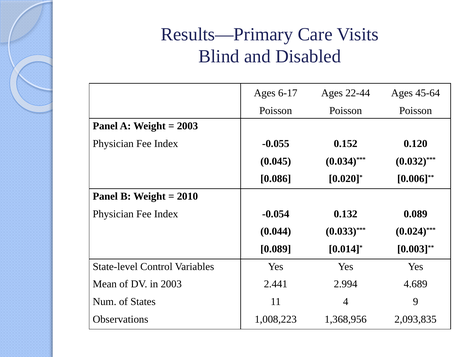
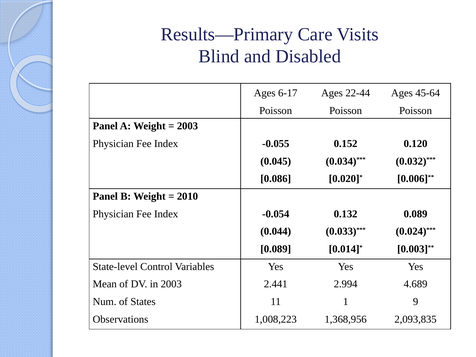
4: 4 -> 1
